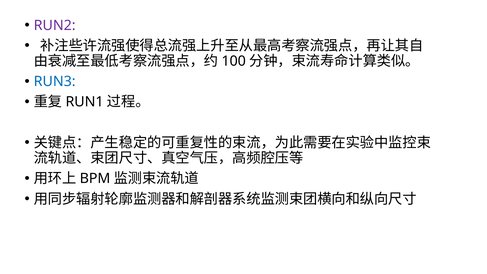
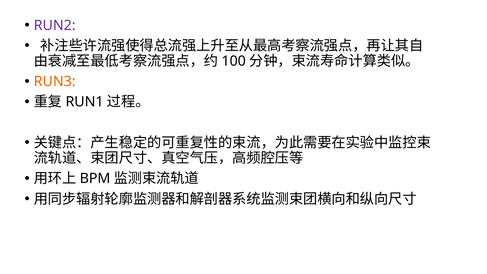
RUN3 colour: blue -> orange
